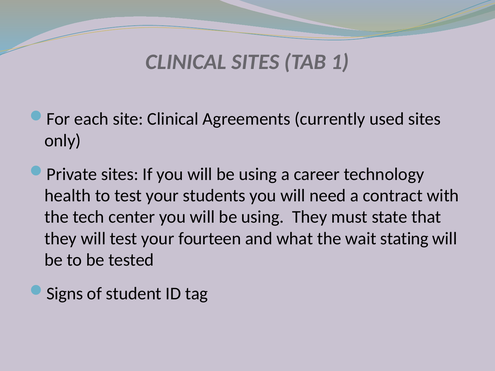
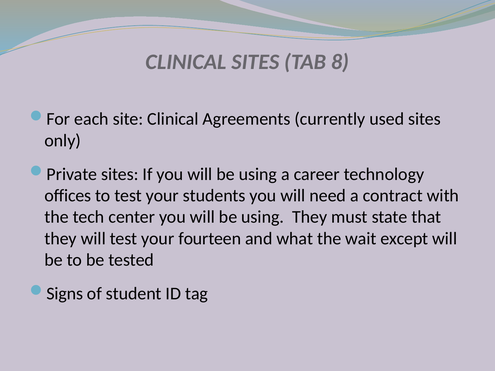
1: 1 -> 8
health: health -> offices
stating: stating -> except
